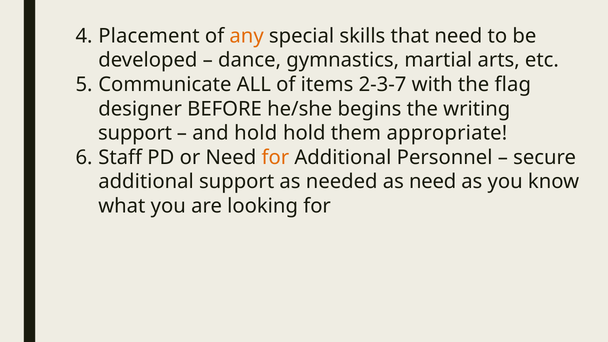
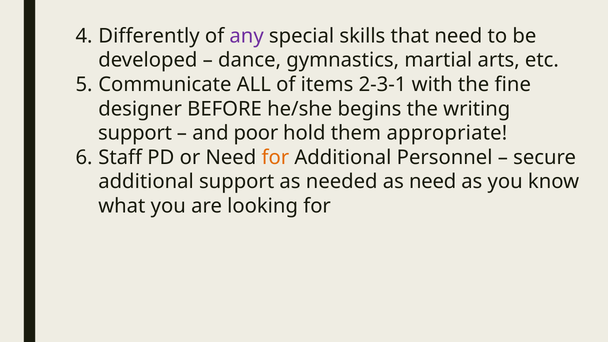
Placement: Placement -> Differently
any colour: orange -> purple
2-3-7: 2-3-7 -> 2-3-1
flag: flag -> fine
and hold: hold -> poor
